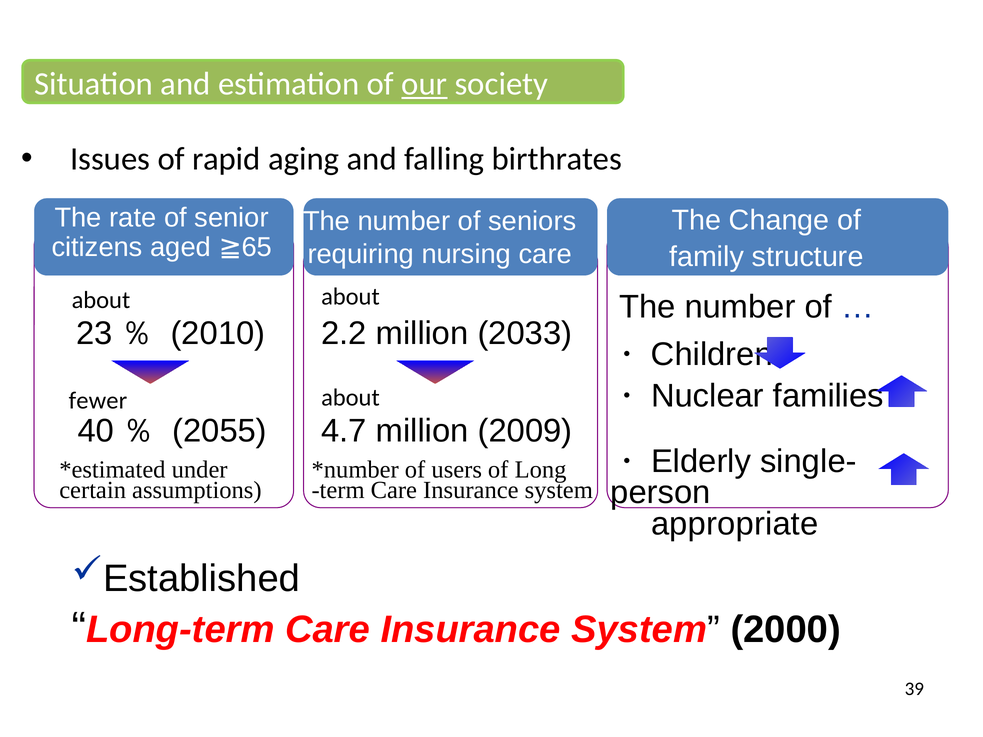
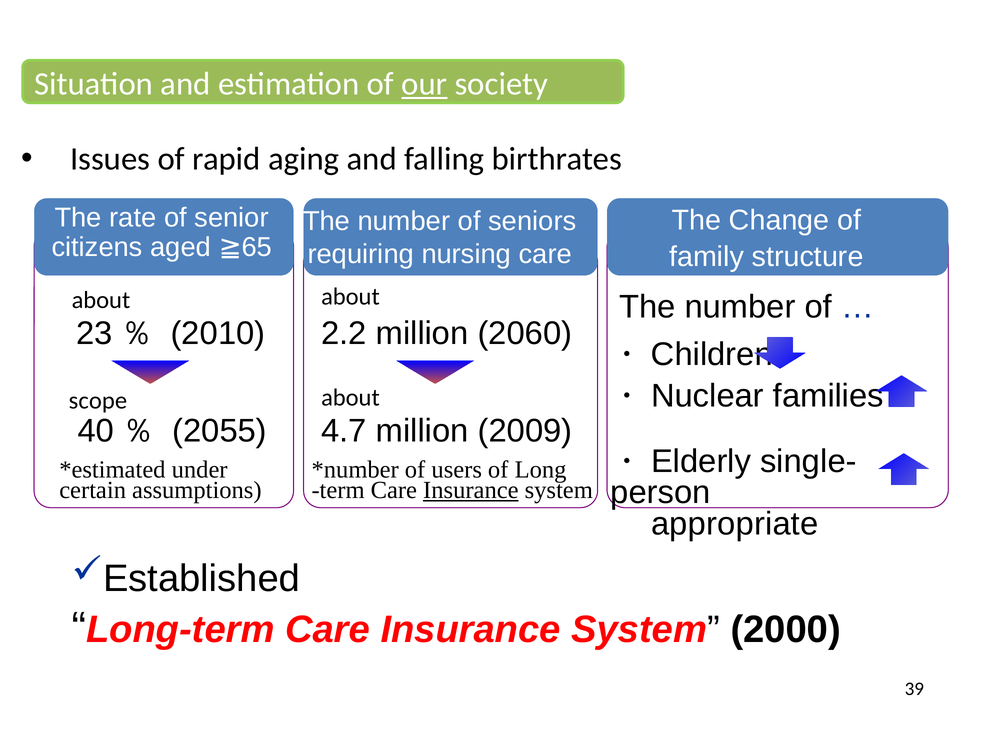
2033: 2033 -> 2060
fewer: fewer -> scope
Insurance at (471, 491) underline: none -> present
